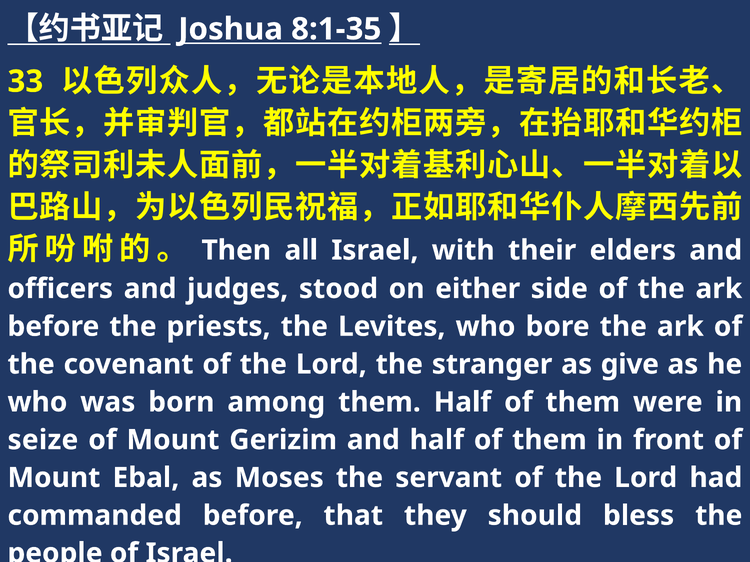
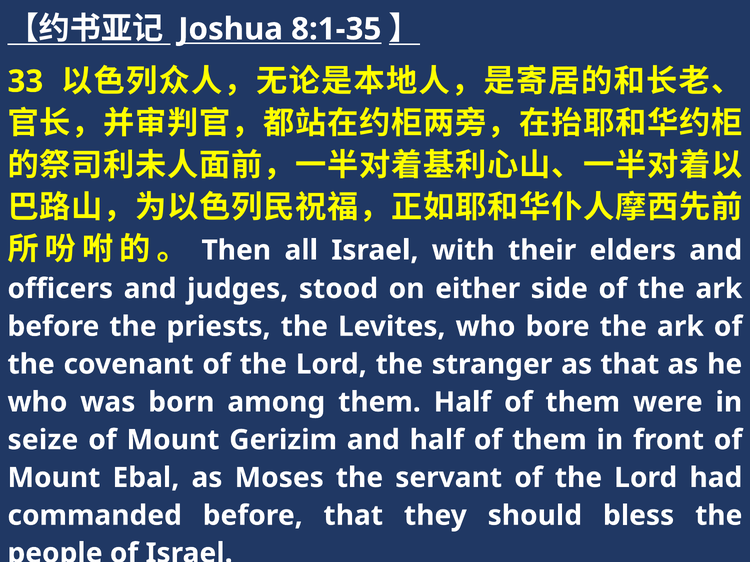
as give: give -> that
